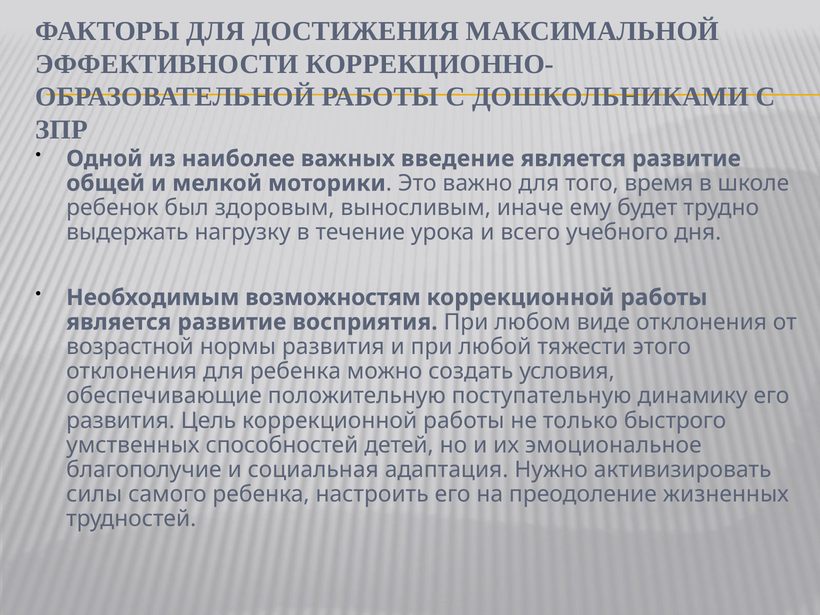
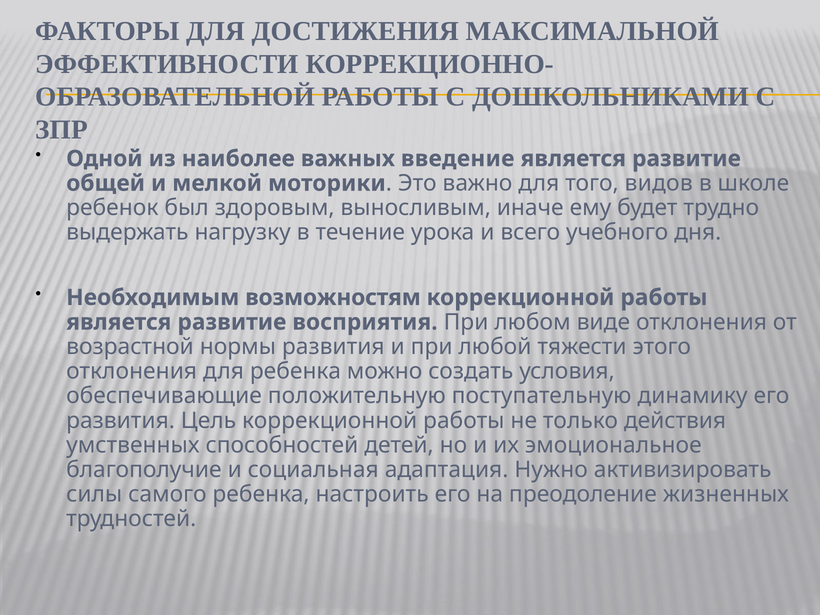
время: время -> видов
быстрого: быстрого -> действия
